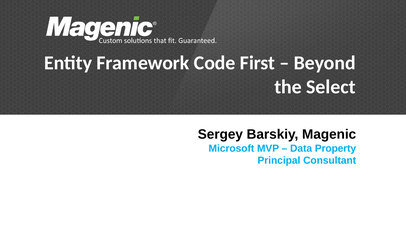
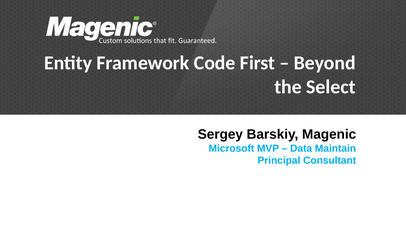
Property: Property -> Maintain
